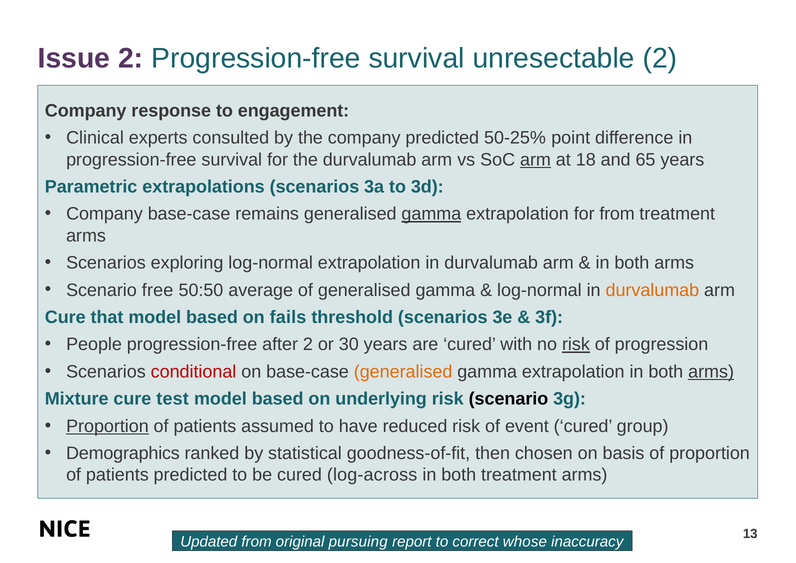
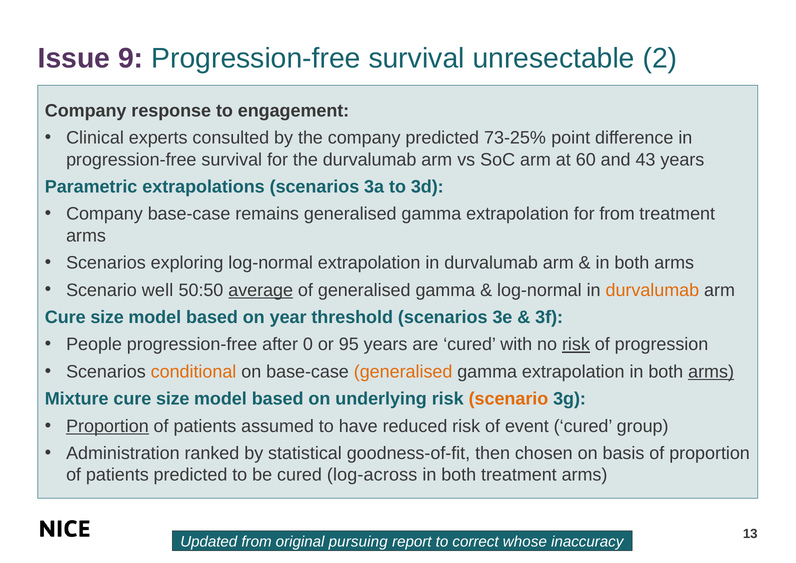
Issue 2: 2 -> 9
50-25%: 50-25% -> 73-25%
arm at (535, 160) underline: present -> none
18: 18 -> 60
65: 65 -> 43
gamma at (431, 214) underline: present -> none
free: free -> well
average underline: none -> present
that at (107, 317): that -> size
fails: fails -> year
after 2: 2 -> 0
30: 30 -> 95
conditional colour: red -> orange
Mixture cure test: test -> size
scenario at (508, 399) colour: black -> orange
Demographics: Demographics -> Administration
